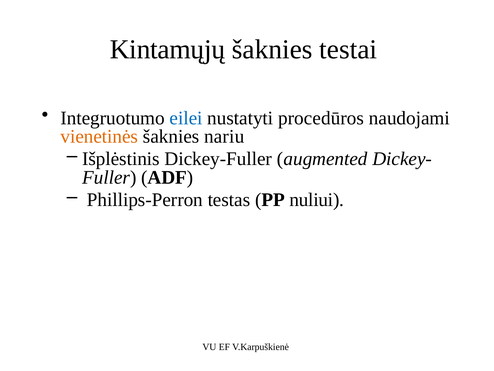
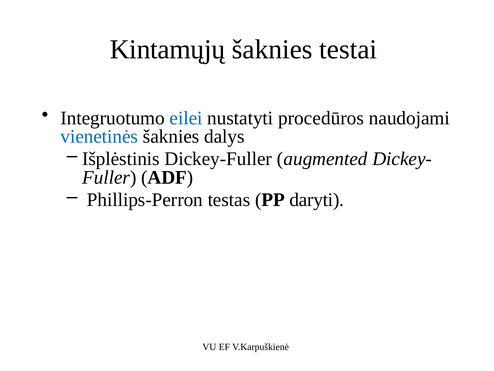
vienetinės colour: orange -> blue
nariu: nariu -> dalys
nuliui: nuliui -> daryti
